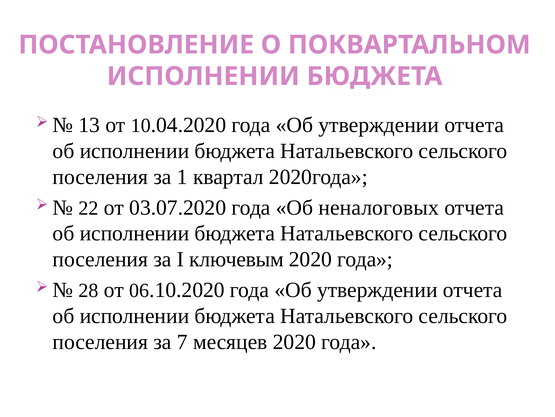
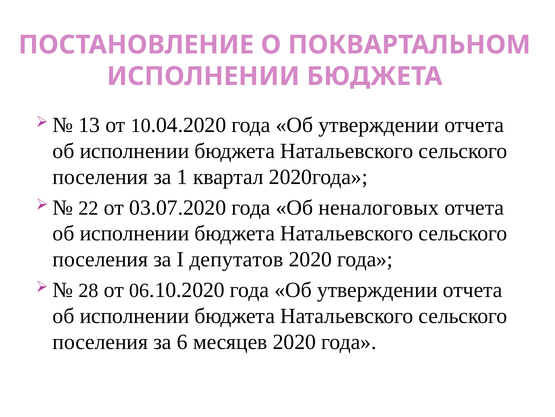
ключевым: ключевым -> депутатов
7: 7 -> 6
